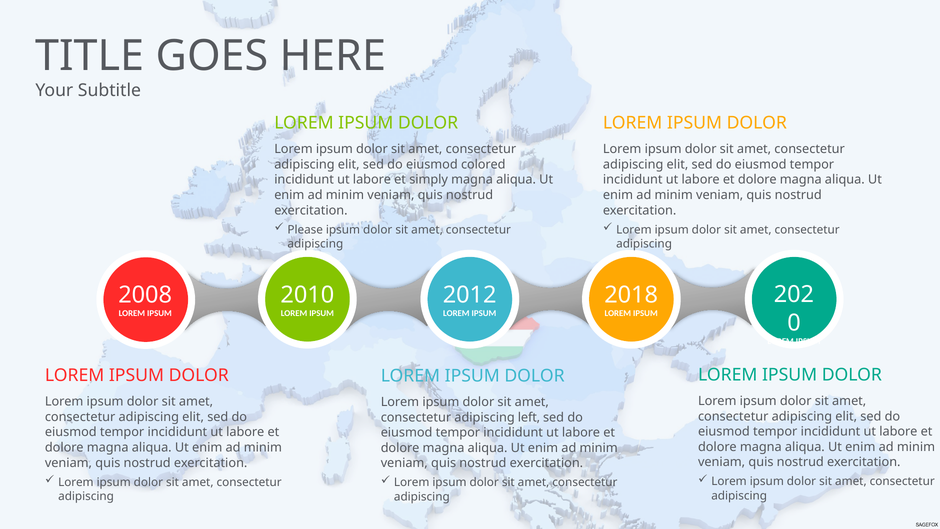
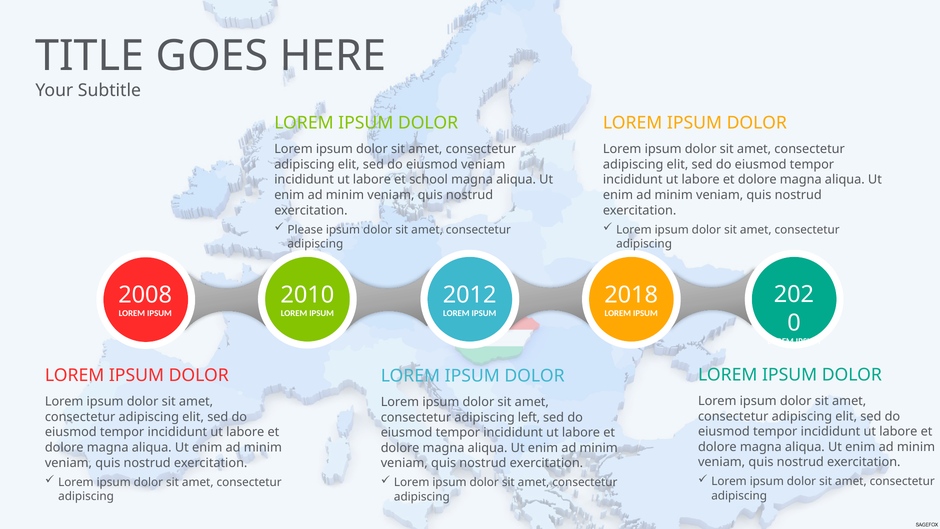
eiusmod colored: colored -> veniam
simply: simply -> school
